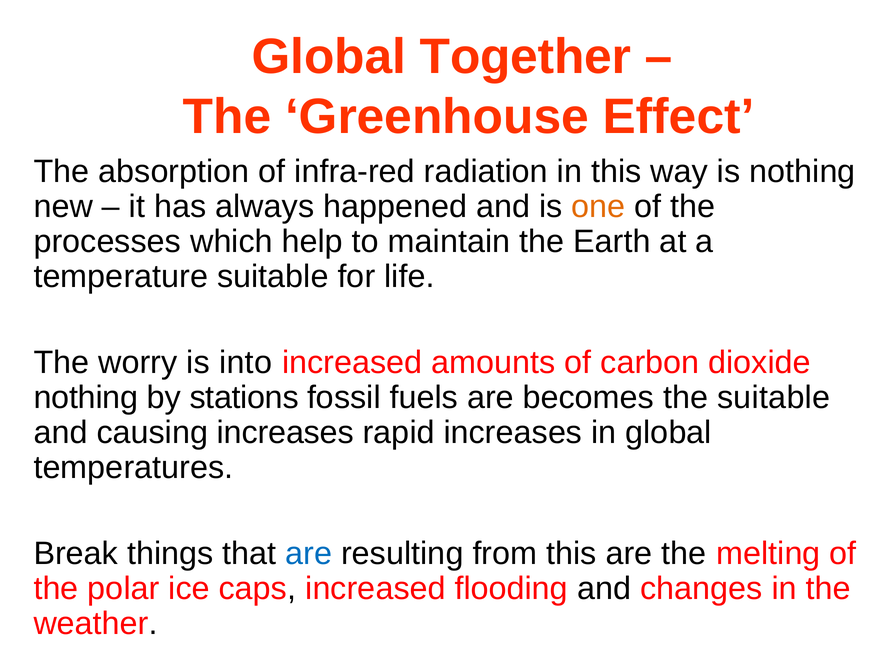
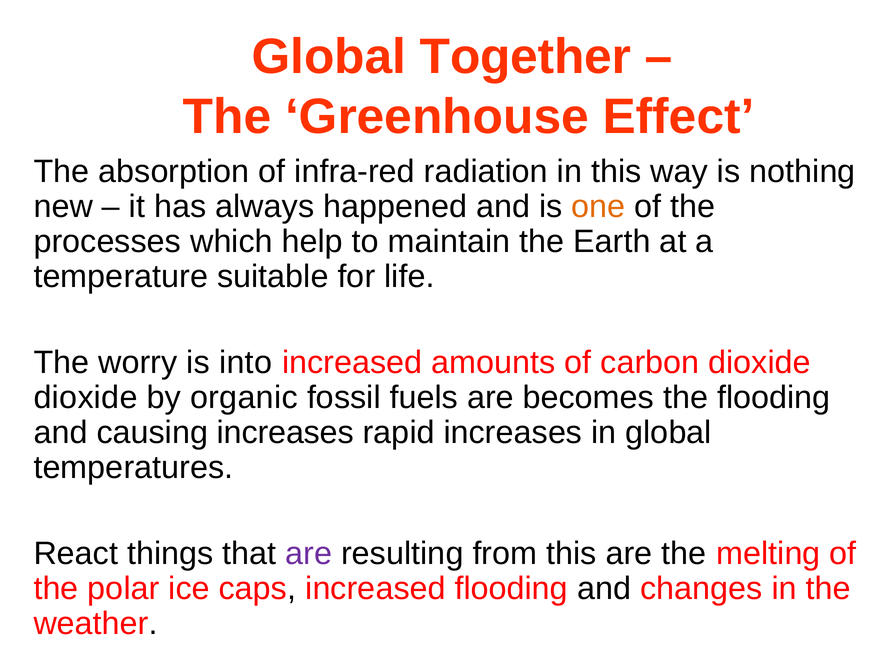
nothing at (86, 398): nothing -> dioxide
stations: stations -> organic
the suitable: suitable -> flooding
Break: Break -> React
are at (309, 554) colour: blue -> purple
